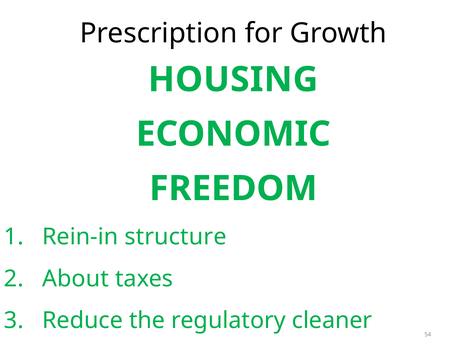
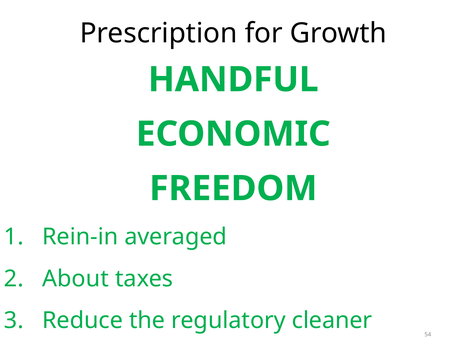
HOUSING: HOUSING -> HANDFUL
structure: structure -> averaged
